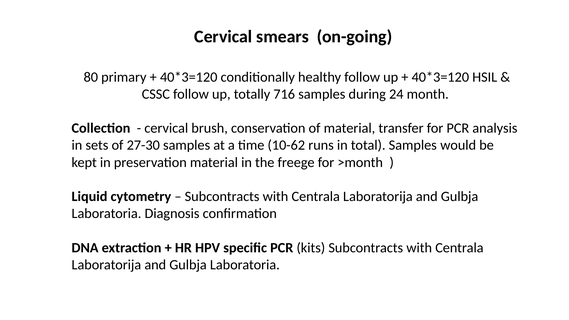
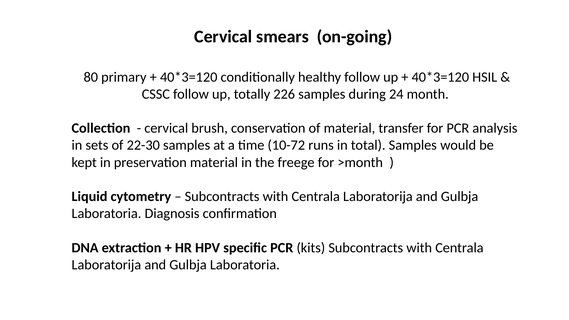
716: 716 -> 226
27-30: 27-30 -> 22-30
10-62: 10-62 -> 10-72
